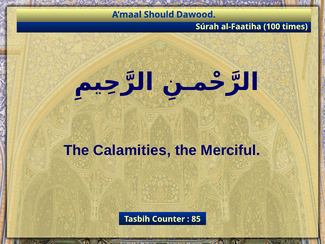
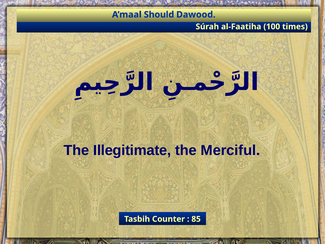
Calamities: Calamities -> Illegitimate
